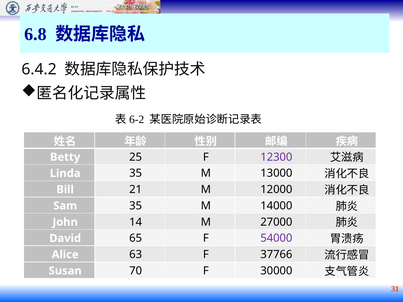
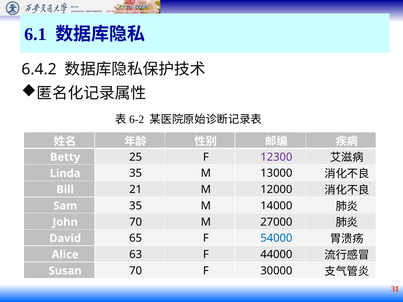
6.8: 6.8 -> 6.1
14 at (136, 222): 14 -> 70
54000 colour: purple -> blue
37766: 37766 -> 44000
